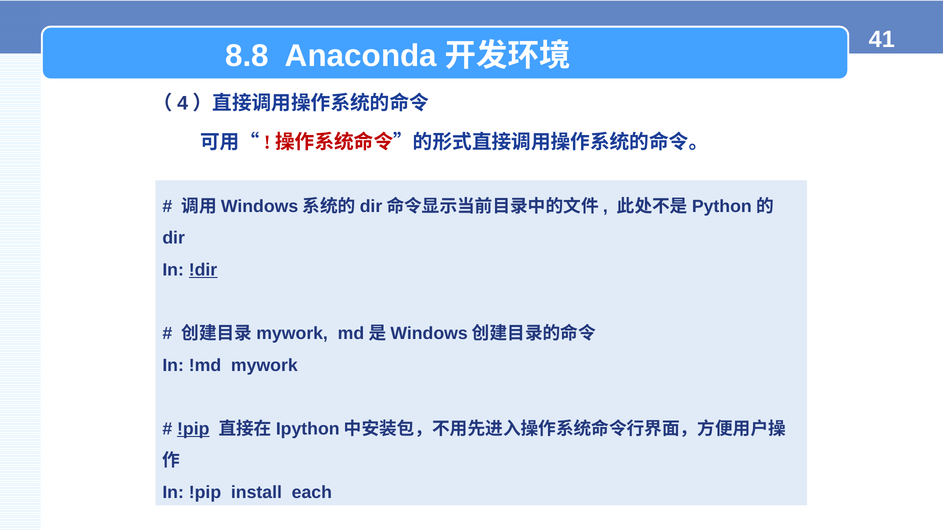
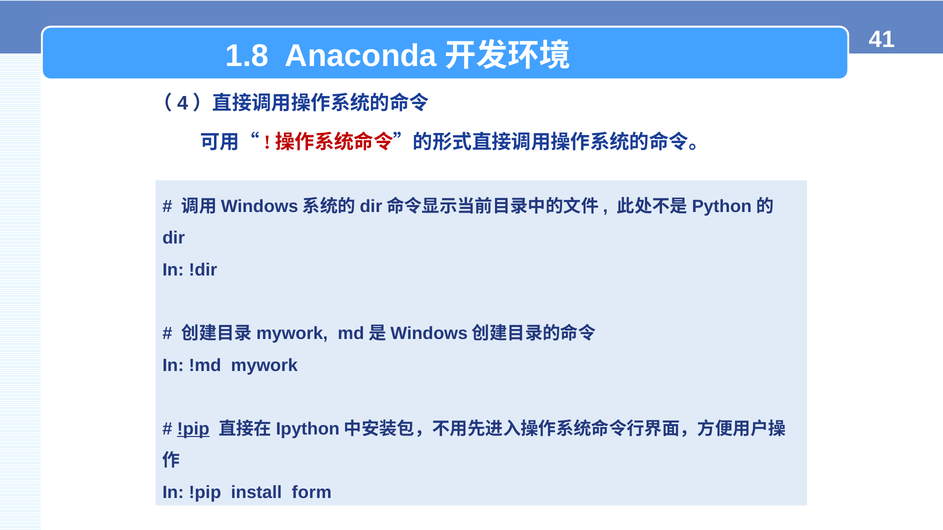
8.8: 8.8 -> 1.8
!dir underline: present -> none
each: each -> form
